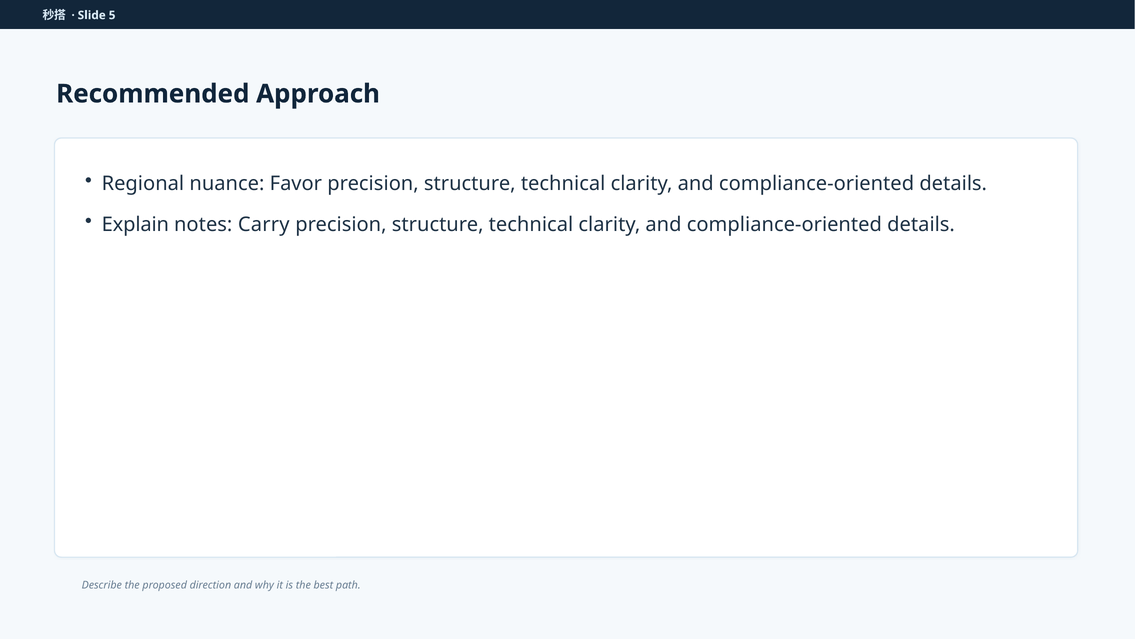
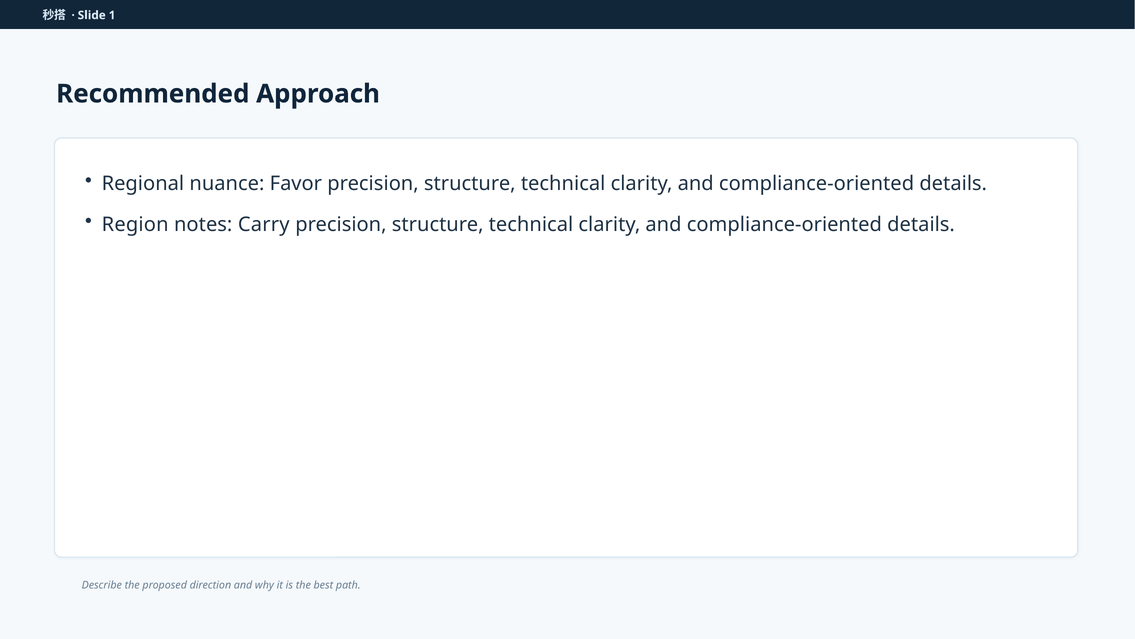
5: 5 -> 1
Explain: Explain -> Region
